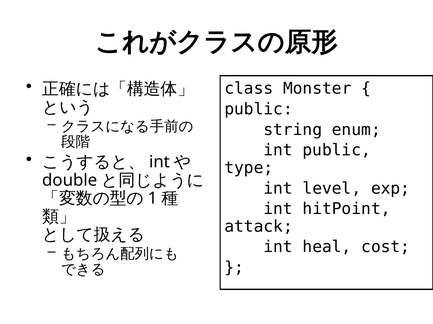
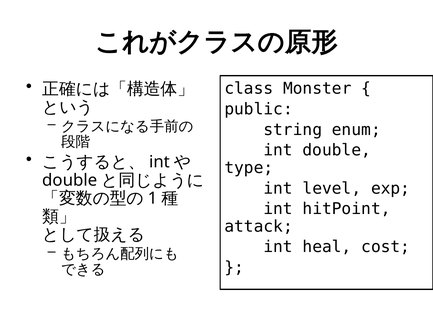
int public: public -> double
